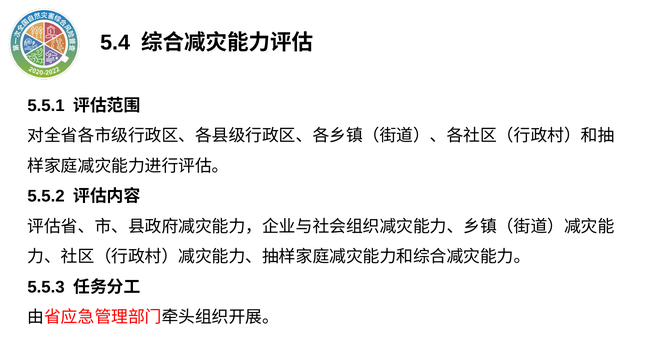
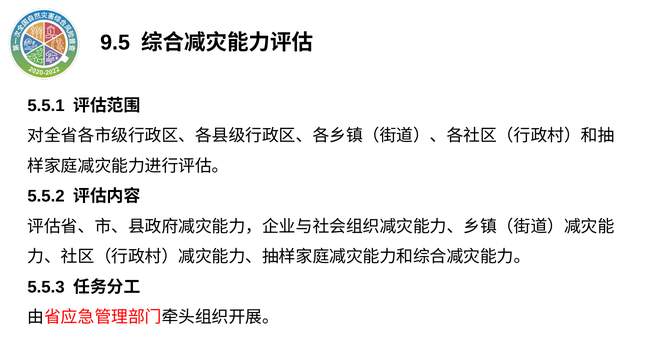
5.4: 5.4 -> 9.5
